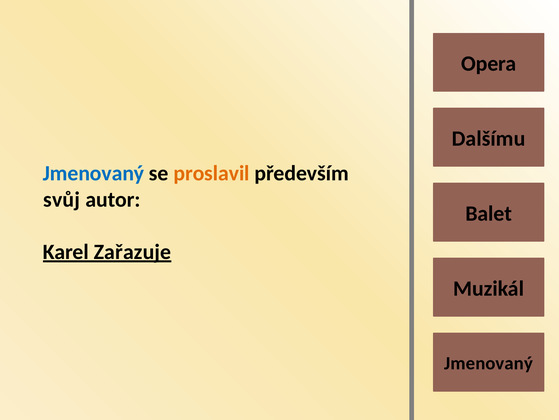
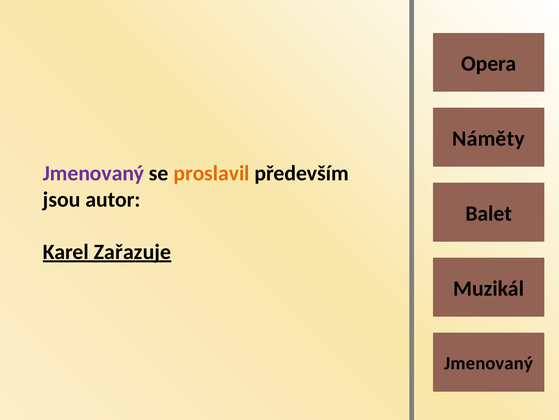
Dalšímu: Dalšímu -> Náměty
Jmenovaný at (94, 173) colour: blue -> purple
svůj: svůj -> jsou
